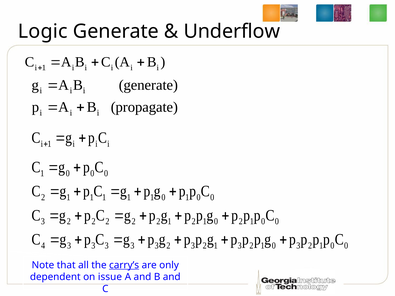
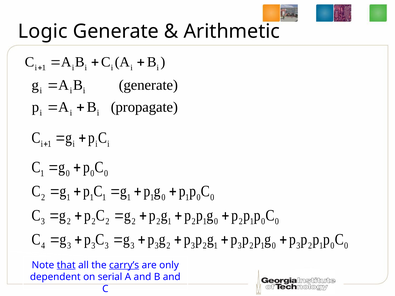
Underflow: Underflow -> Arithmetic
that underline: none -> present
issue: issue -> serial
